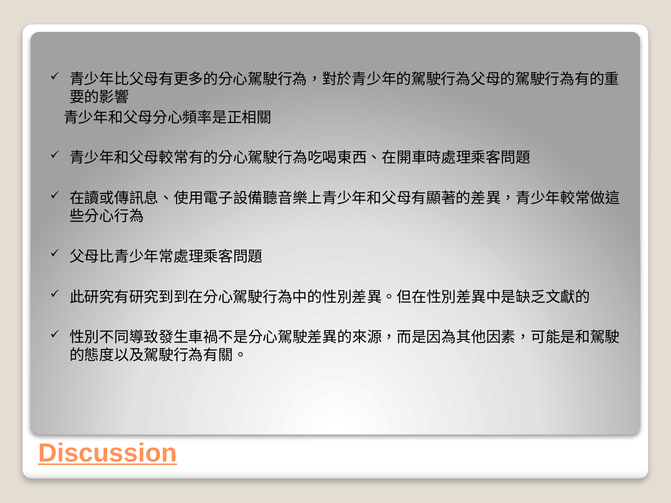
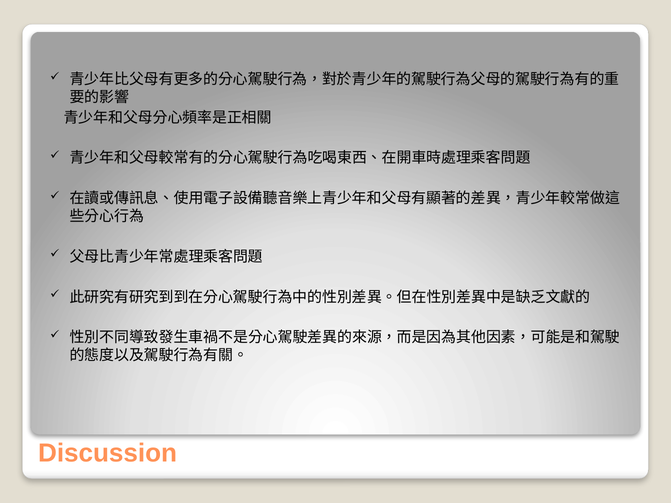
Discussion underline: present -> none
